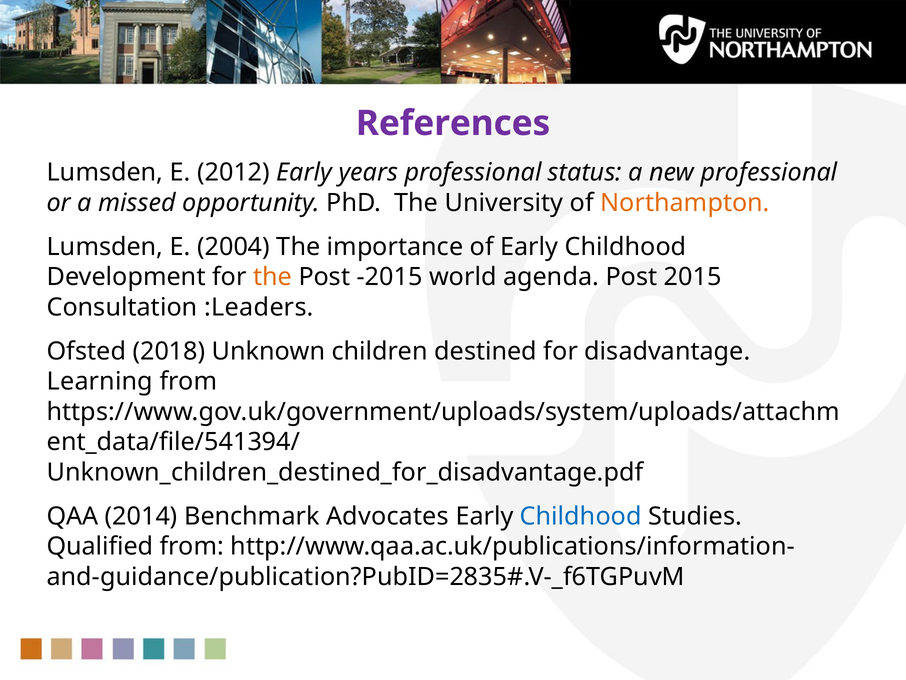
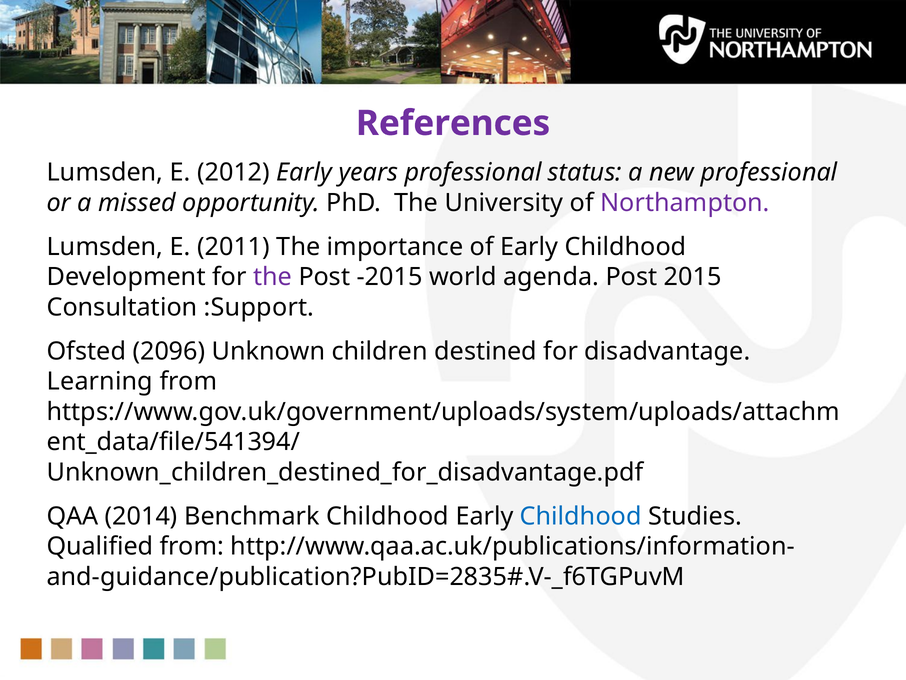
Northampton colour: orange -> purple
2004: 2004 -> 2011
the at (273, 277) colour: orange -> purple
:Leaders: :Leaders -> :Support
2018: 2018 -> 2096
Benchmark Advocates: Advocates -> Childhood
